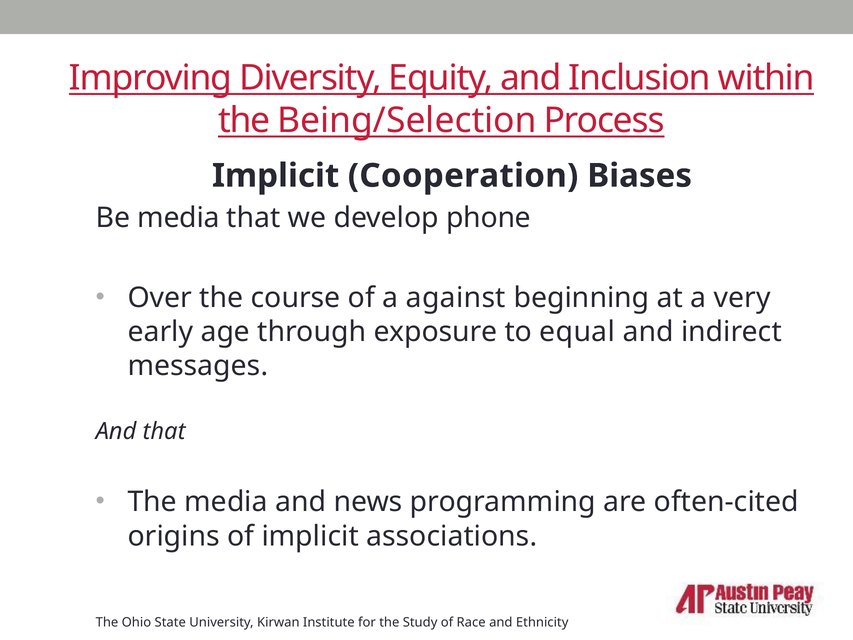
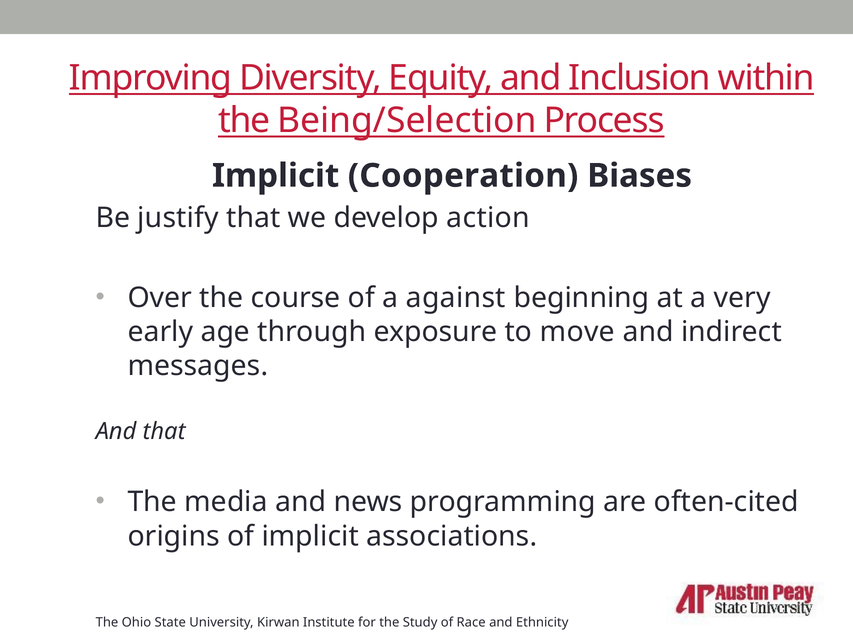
Be media: media -> justify
phone: phone -> action
equal: equal -> move
